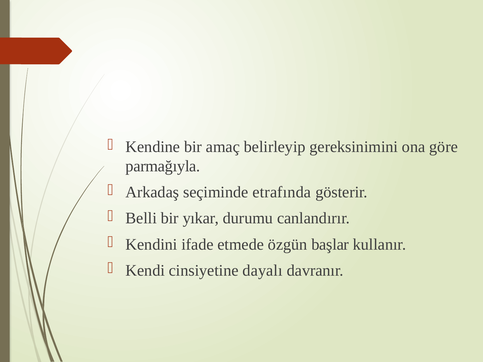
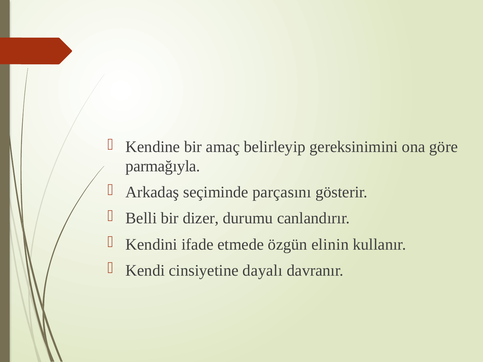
etrafında: etrafında -> parçasını
yıkar: yıkar -> dizer
başlar: başlar -> elinin
